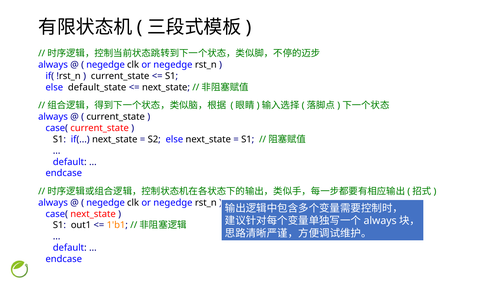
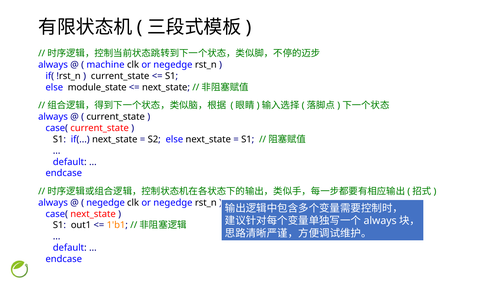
negedge at (106, 65): negedge -> machine
default_state: default_state -> module_state
